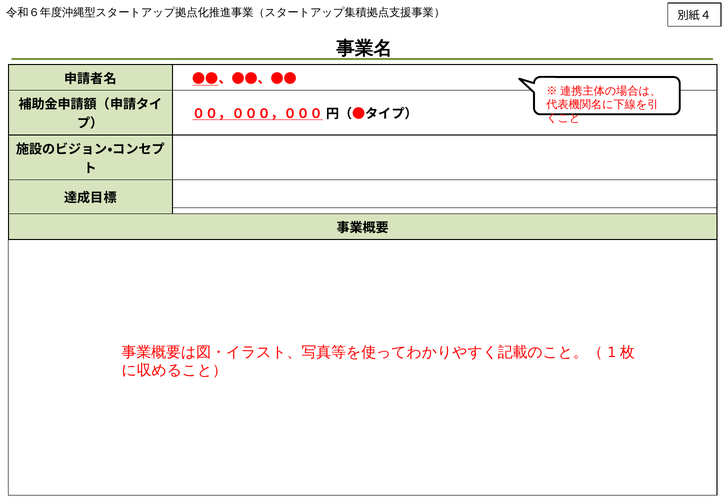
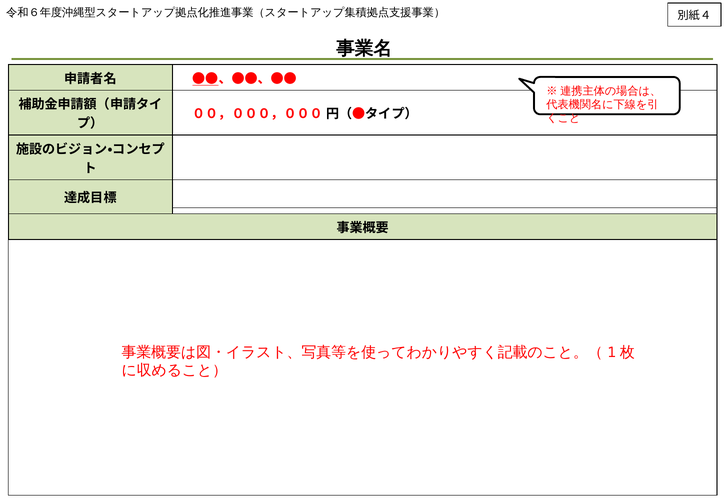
００，０００，０００ underline: present -> none
